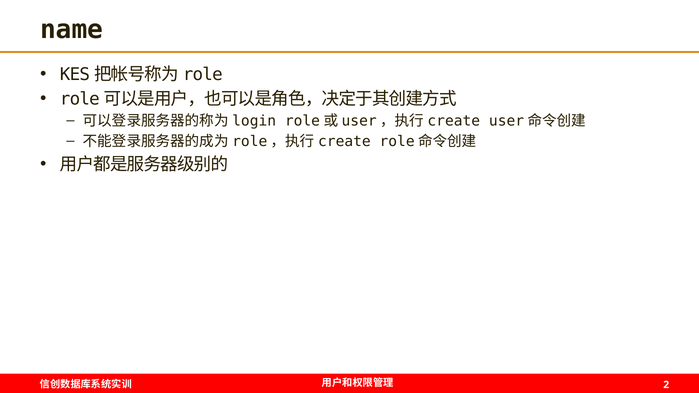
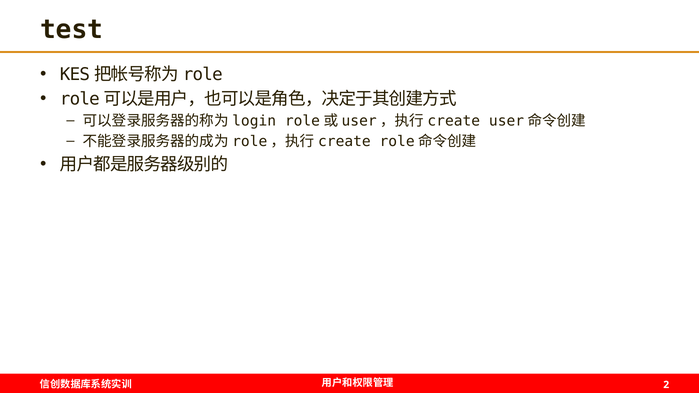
name: name -> test
